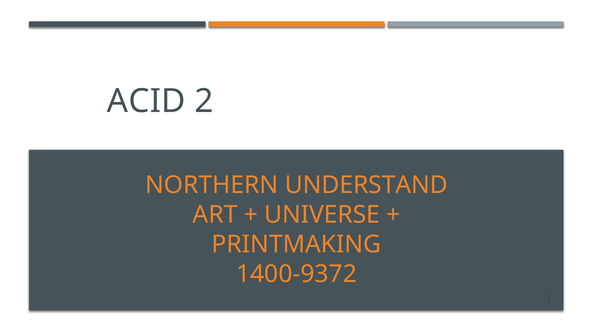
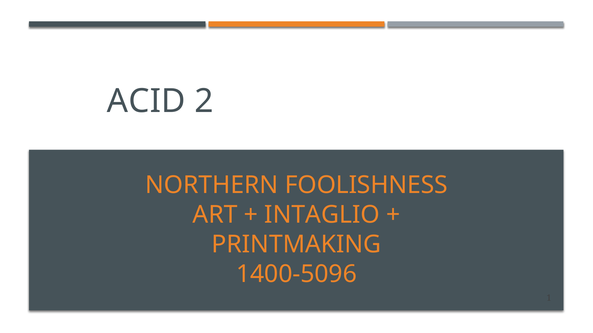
UNDERSTAND: UNDERSTAND -> FOOLISHNESS
UNIVERSE: UNIVERSE -> INTAGLIO
1400-9372: 1400-9372 -> 1400-5096
